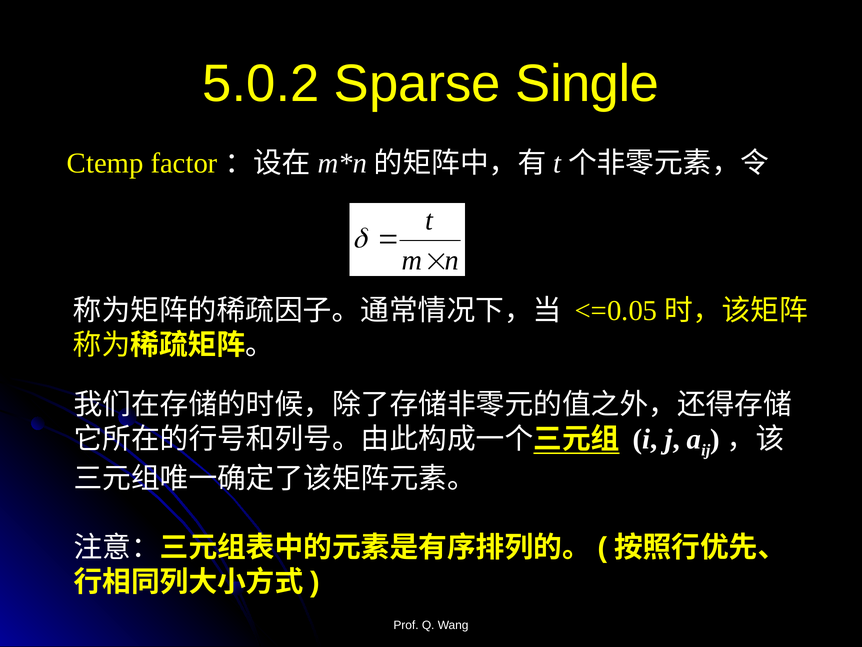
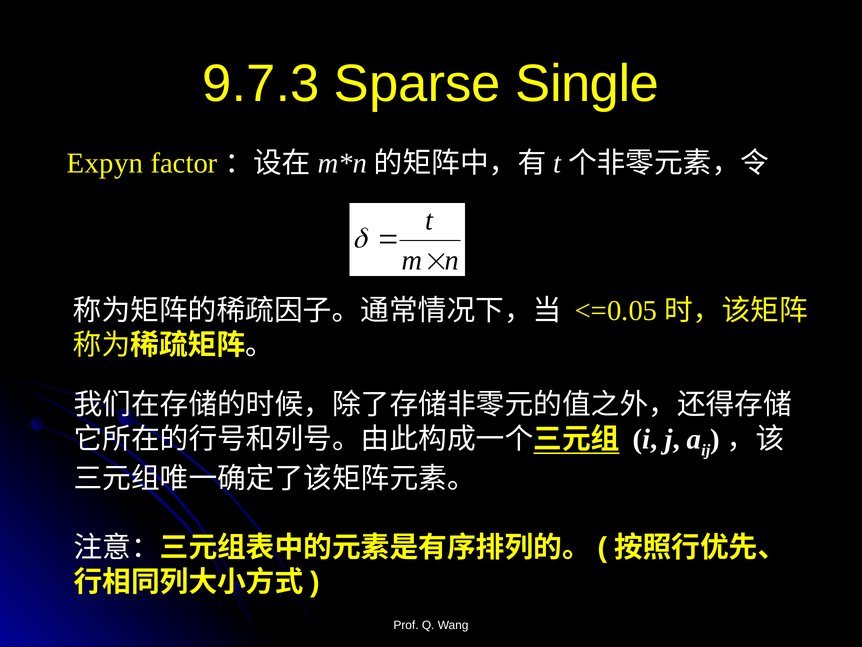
5.0.2: 5.0.2 -> 9.7.3
Ctemp: Ctemp -> Expyn
